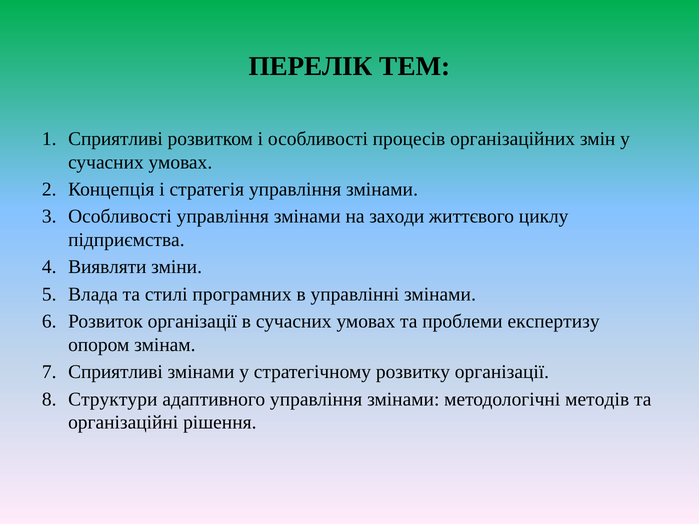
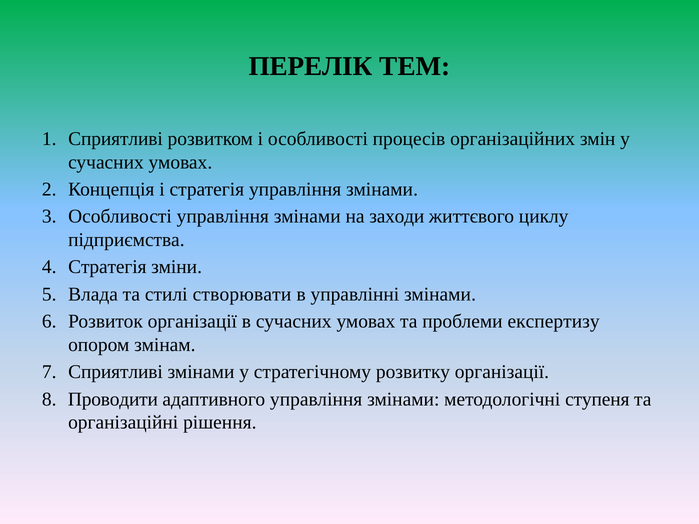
Виявляти at (107, 267): Виявляти -> Стратегія
програмних: програмних -> створювати
Структури: Структури -> Проводити
методів: методів -> ступеня
